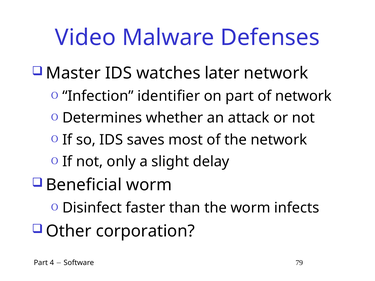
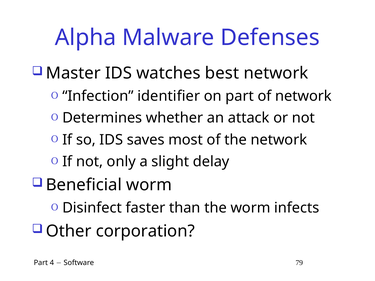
Video: Video -> Alpha
later: later -> best
